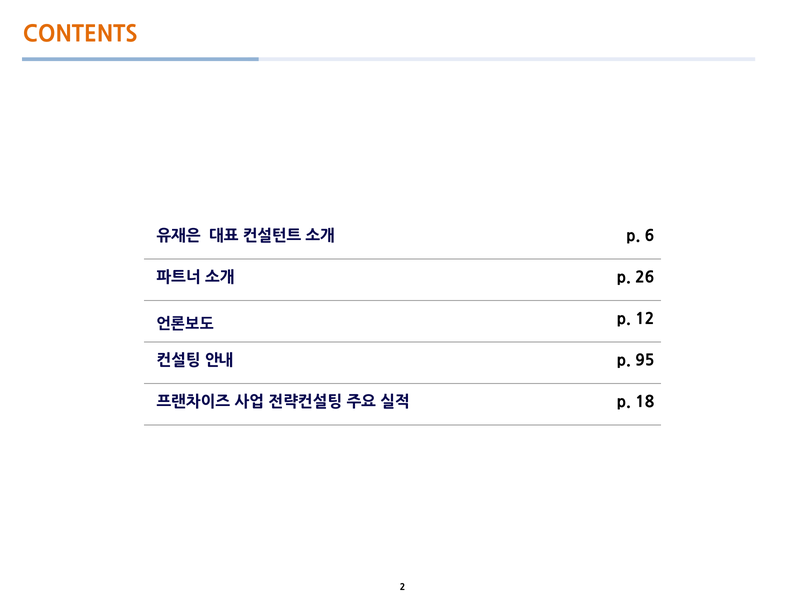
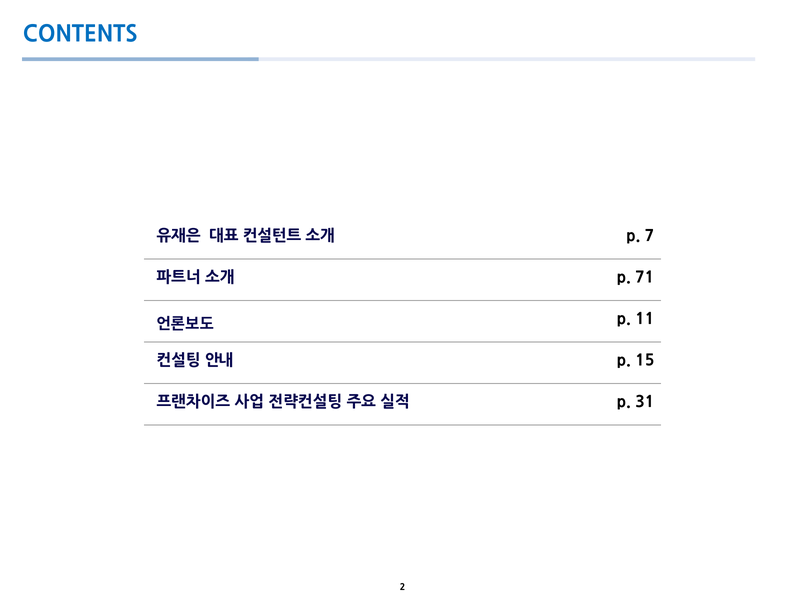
CONTENTS colour: orange -> blue
6: 6 -> 7
26: 26 -> 71
12: 12 -> 11
95: 95 -> 15
18: 18 -> 31
